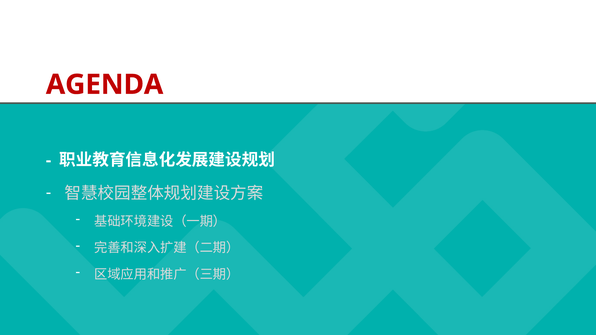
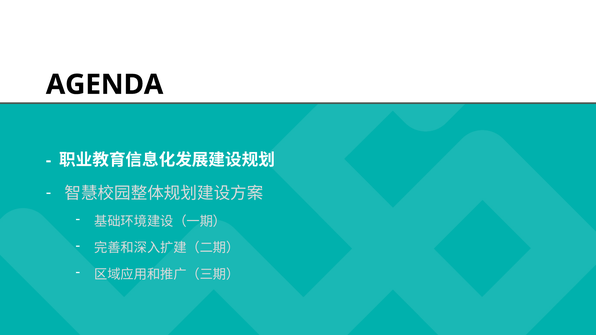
AGENDA colour: red -> black
